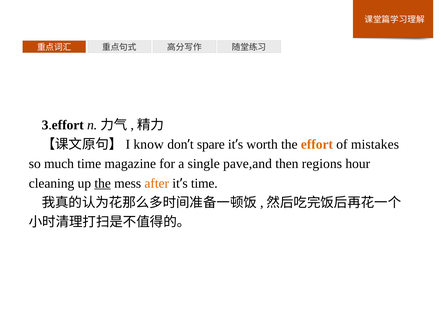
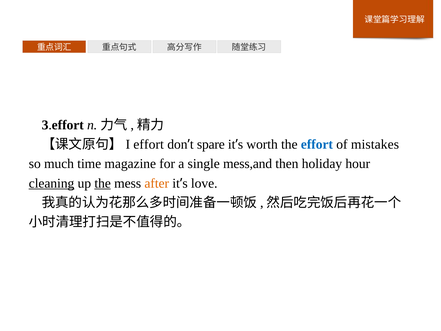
know at (149, 144): know -> effort
effort at (317, 144) colour: orange -> blue
pave,and: pave,and -> mess,and
regions: regions -> holiday
cleaning underline: none -> present
time at (204, 183): time -> love
